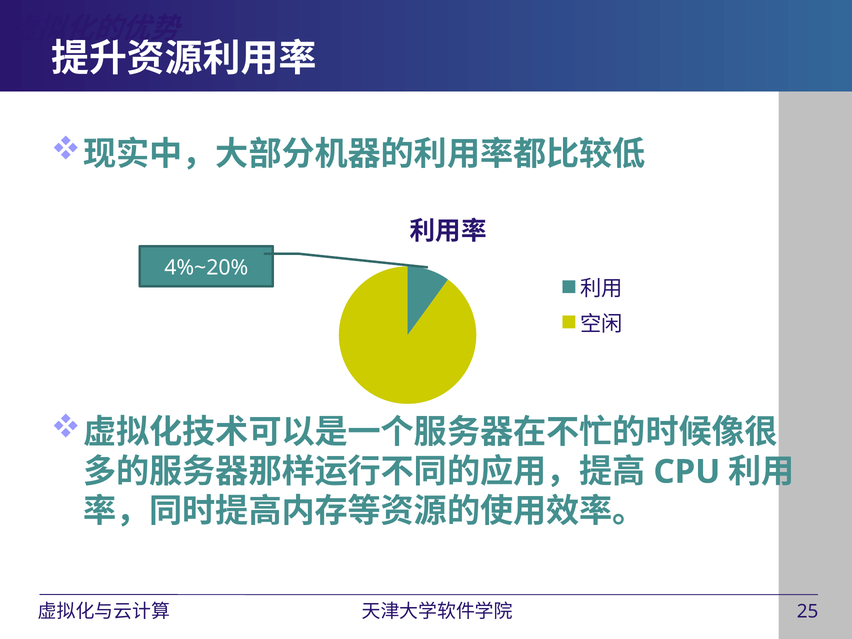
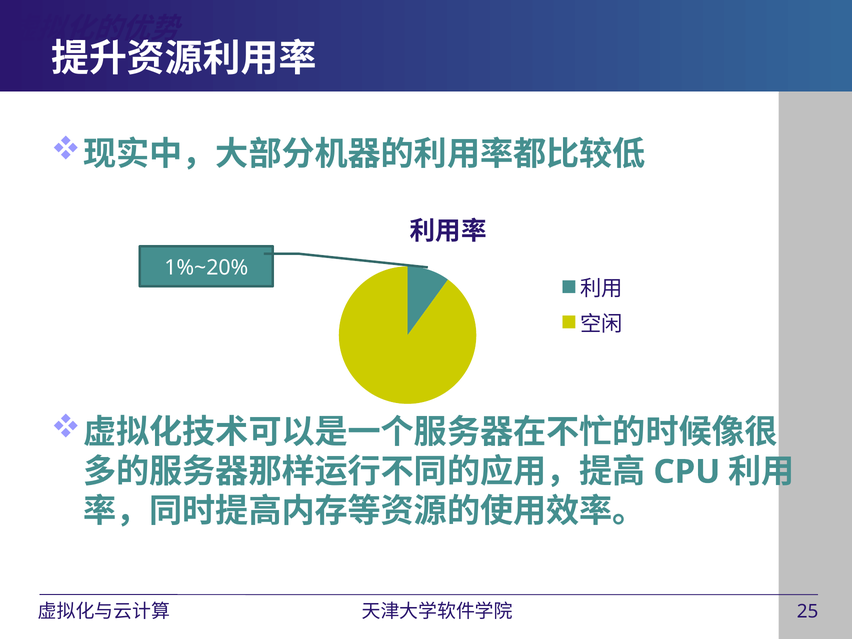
4%~20%: 4%~20% -> 1%~20%
